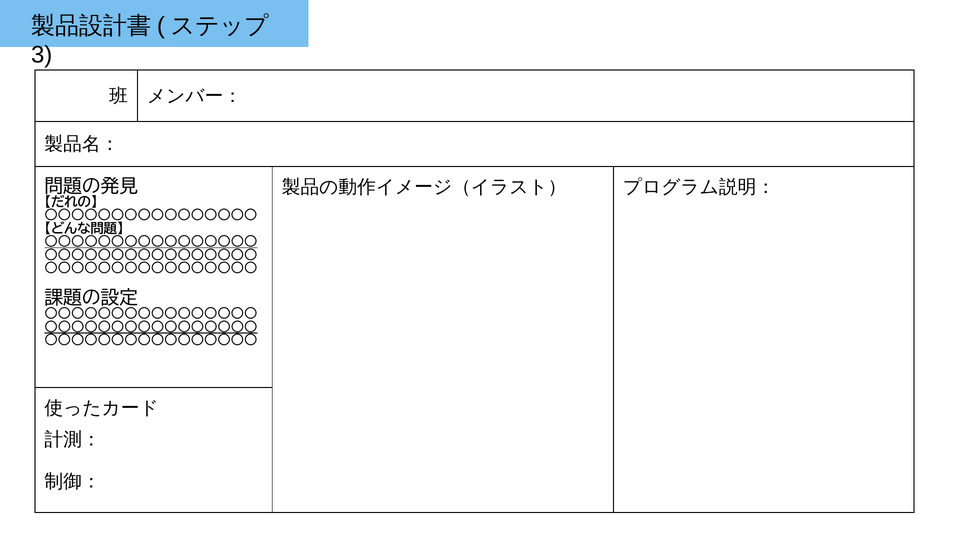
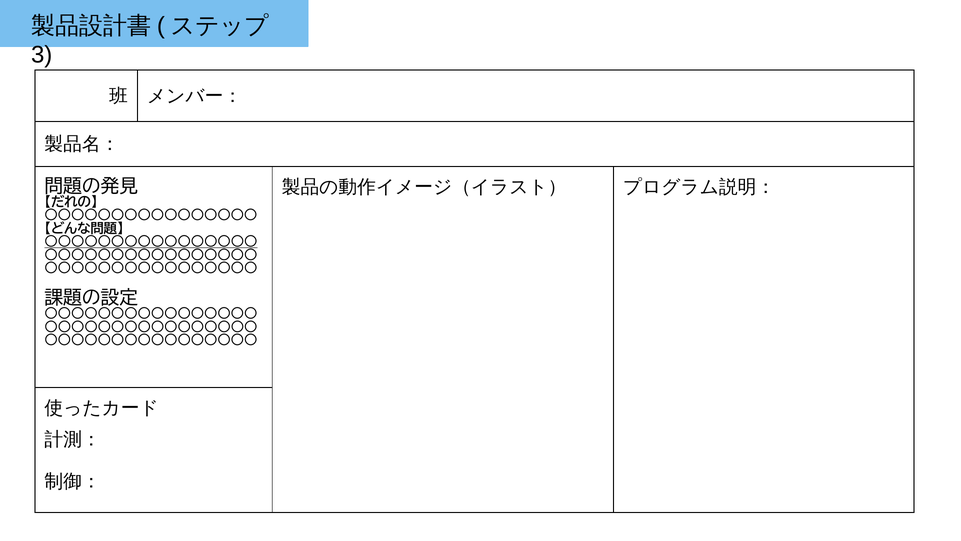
〇〇〇〇〇〇〇〇〇〇〇〇〇〇〇〇 at (151, 327) underline: present -> none
